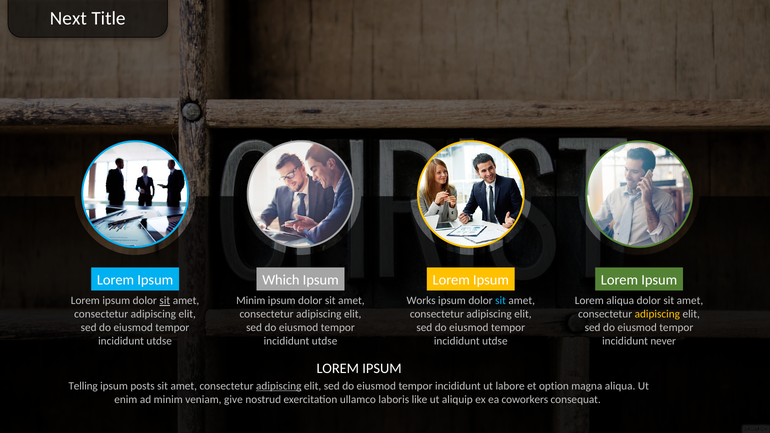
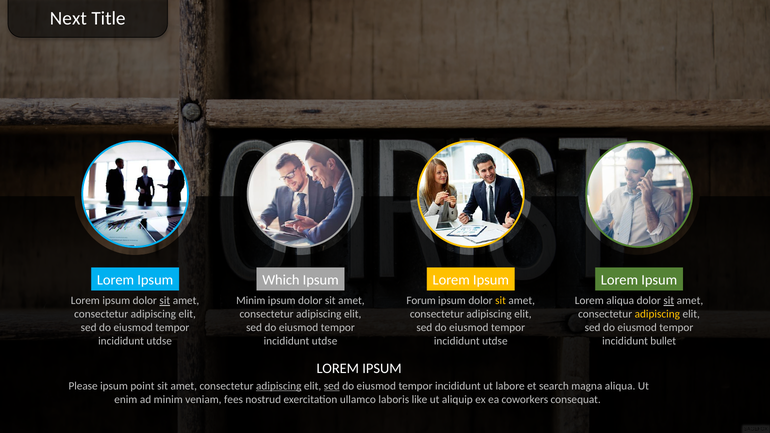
Works: Works -> Forum
sit at (501, 301) colour: light blue -> yellow
sit at (669, 301) underline: none -> present
never: never -> bullet
Telling: Telling -> Please
posts: posts -> point
sed at (332, 386) underline: none -> present
option: option -> search
give: give -> fees
